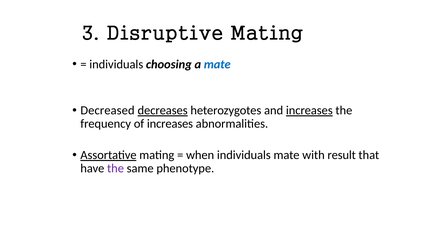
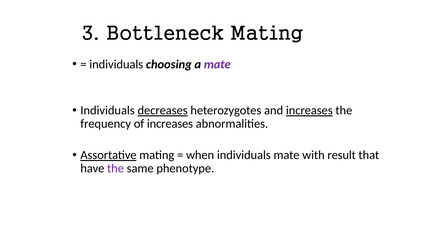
Disruptive: Disruptive -> Bottleneck
mate at (217, 64) colour: blue -> purple
Decreased at (108, 110): Decreased -> Individuals
